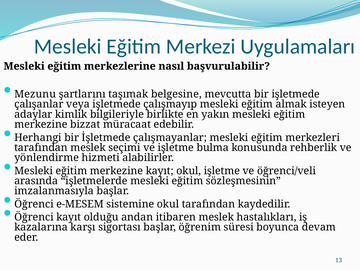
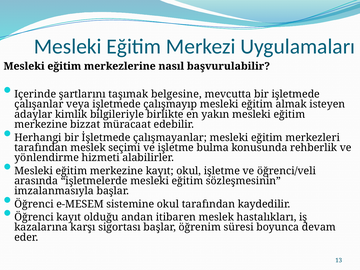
Mezunu: Mezunu -> Içerinde
